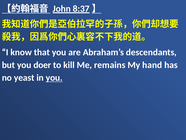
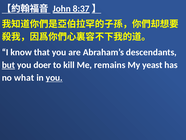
but underline: none -> present
hand: hand -> yeast
yeast: yeast -> what
